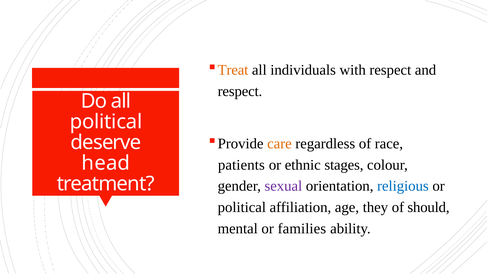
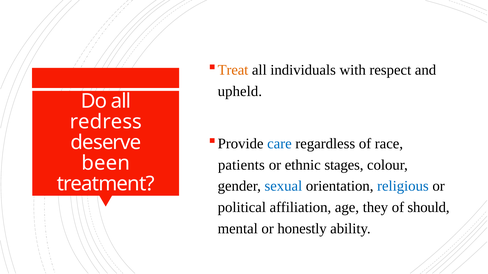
respect at (240, 91): respect -> upheld
political at (106, 122): political -> redress
care colour: orange -> blue
head: head -> been
sexual colour: purple -> blue
families: families -> honestly
